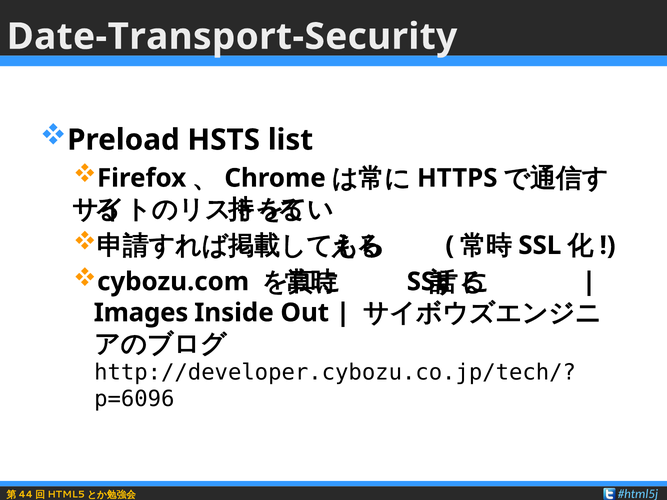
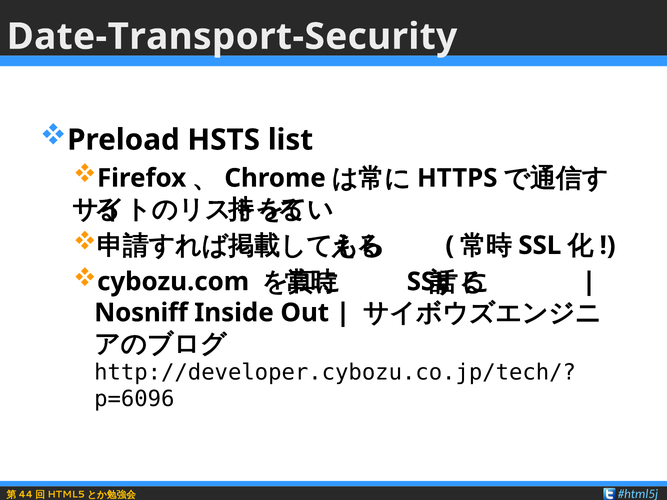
Images: Images -> Nosniff
